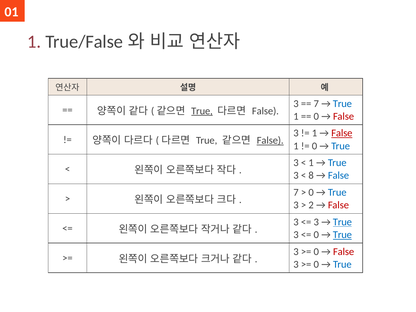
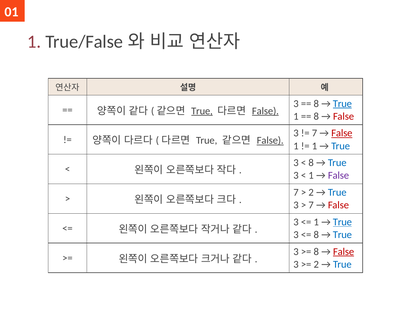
7 at (316, 104): 7 -> 8
True at (342, 104) underline: none -> present
False at (265, 111) underline: none -> present
0 at (316, 116): 0 -> 8
1 at (314, 133): 1 -> 7
0 at (314, 146): 0 -> 1
1 at (311, 163): 1 -> 8
8 at (311, 175): 8 -> 1
False at (338, 175) colour: blue -> purple
0 at (311, 192): 0 -> 2
2 at (311, 205): 2 -> 7
3 at (316, 222): 3 -> 1
0 at (316, 235): 0 -> 8
True at (342, 235) underline: present -> none
0 at (316, 252): 0 -> 8
False at (344, 252) underline: none -> present
0 at (316, 264): 0 -> 2
